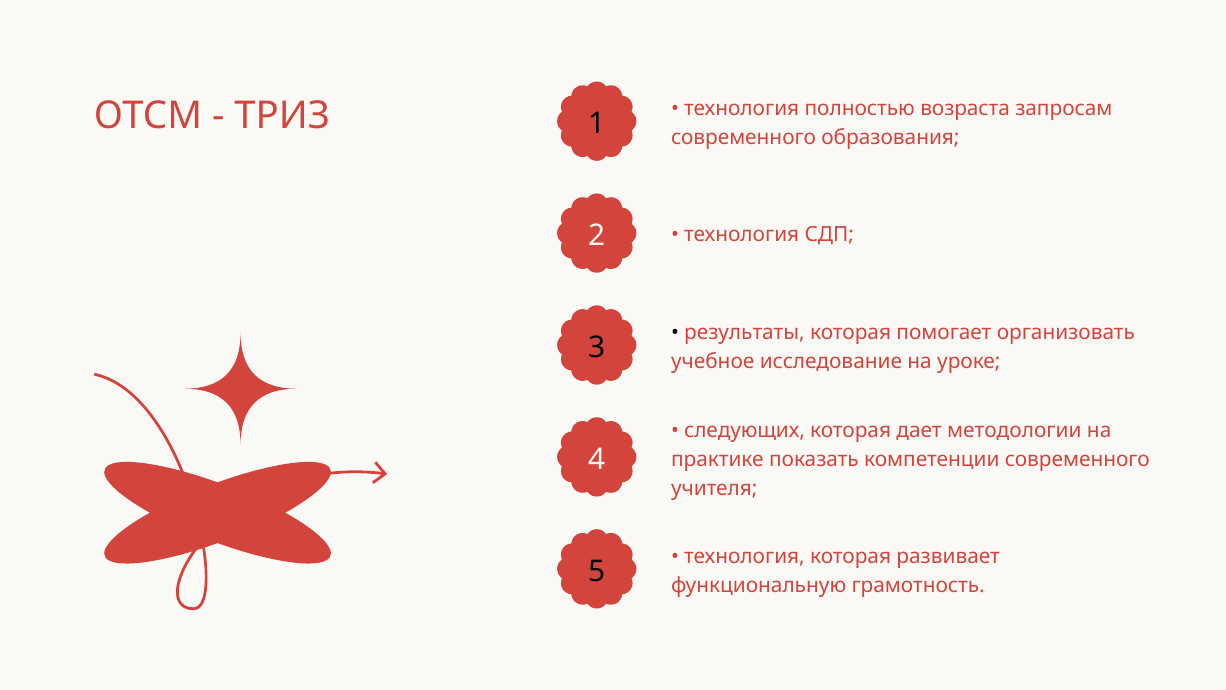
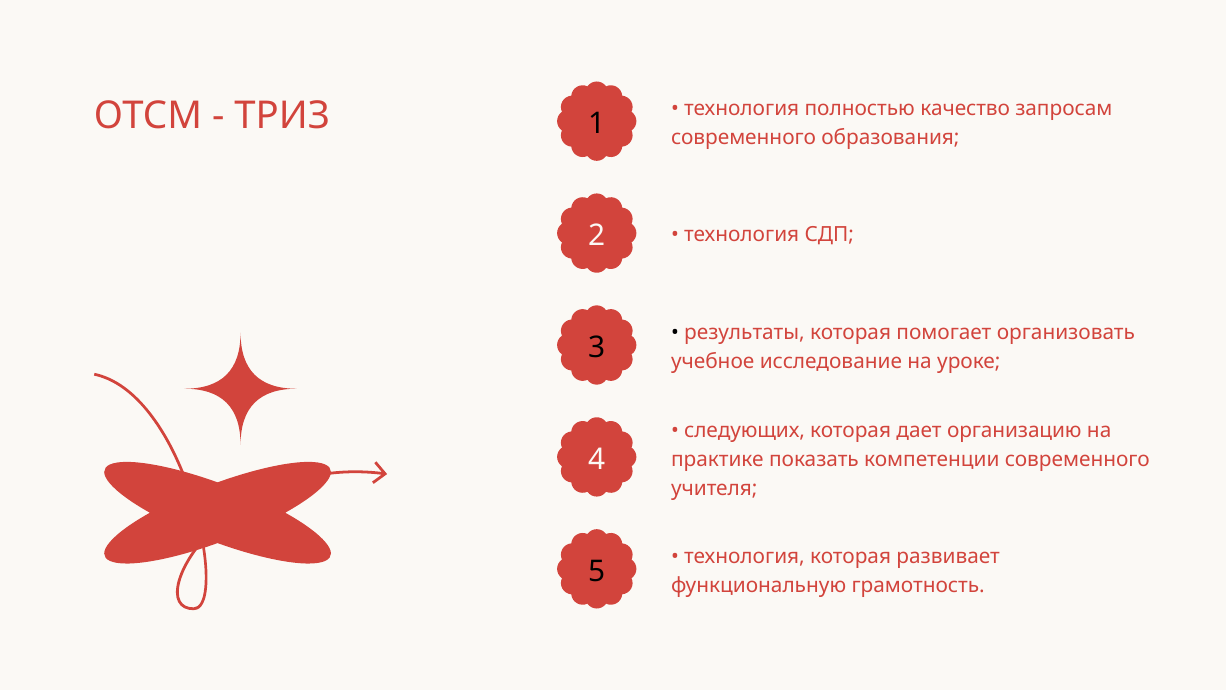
возраста: возраста -> качество
методологии: методологии -> организацию
